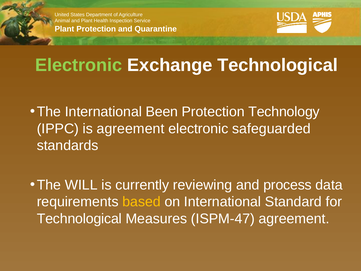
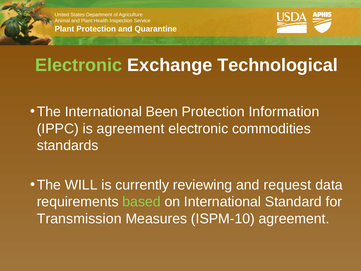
Technology: Technology -> Information
safeguarded: safeguarded -> commodities
process: process -> request
based colour: yellow -> light green
Technological at (79, 218): Technological -> Transmission
ISPM-47: ISPM-47 -> ISPM-10
